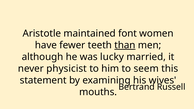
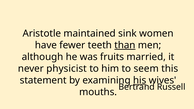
font: font -> sink
lucky: lucky -> fruits
his underline: none -> present
